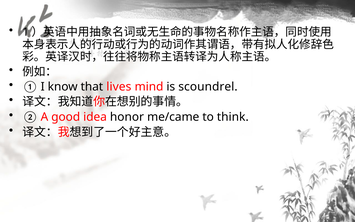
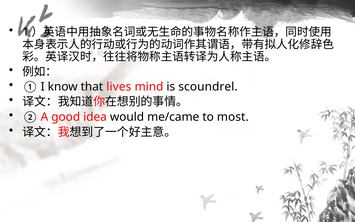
honor: honor -> would
think: think -> most
